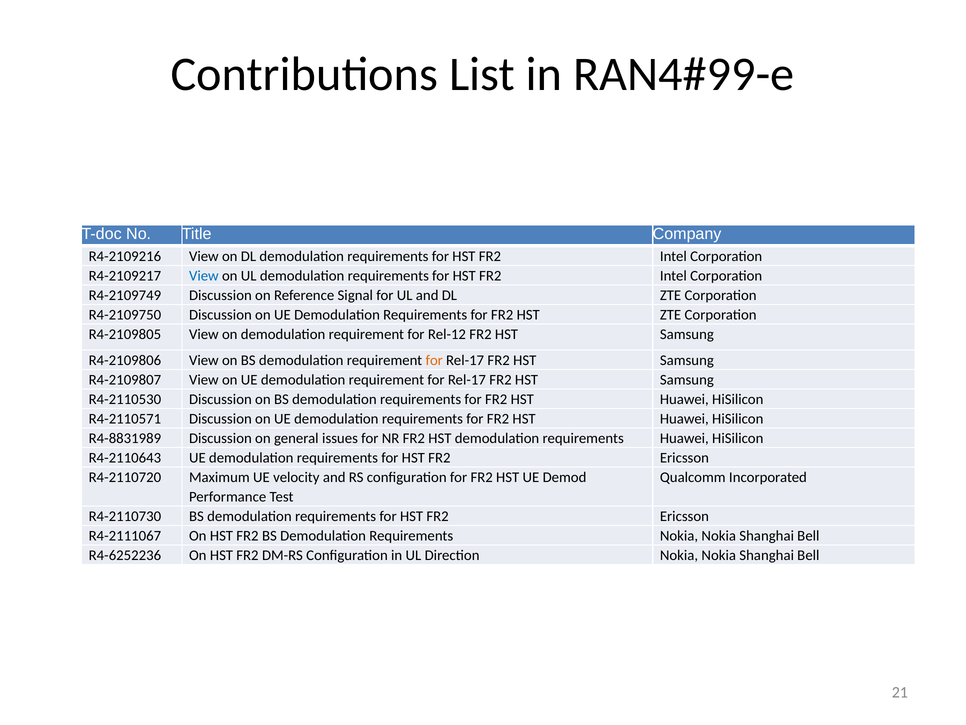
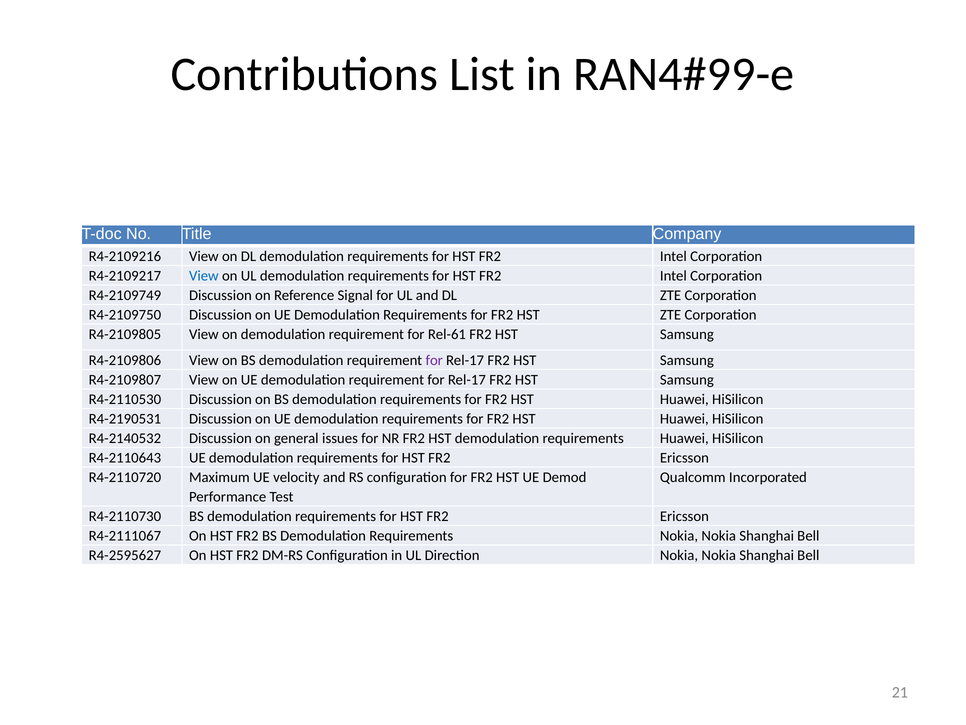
Rel-12: Rel-12 -> Rel-61
for at (434, 360) colour: orange -> purple
R4-2110571: R4-2110571 -> R4-2190531
R4-8831989: R4-8831989 -> R4-2140532
R4-6252236: R4-6252236 -> R4-2595627
